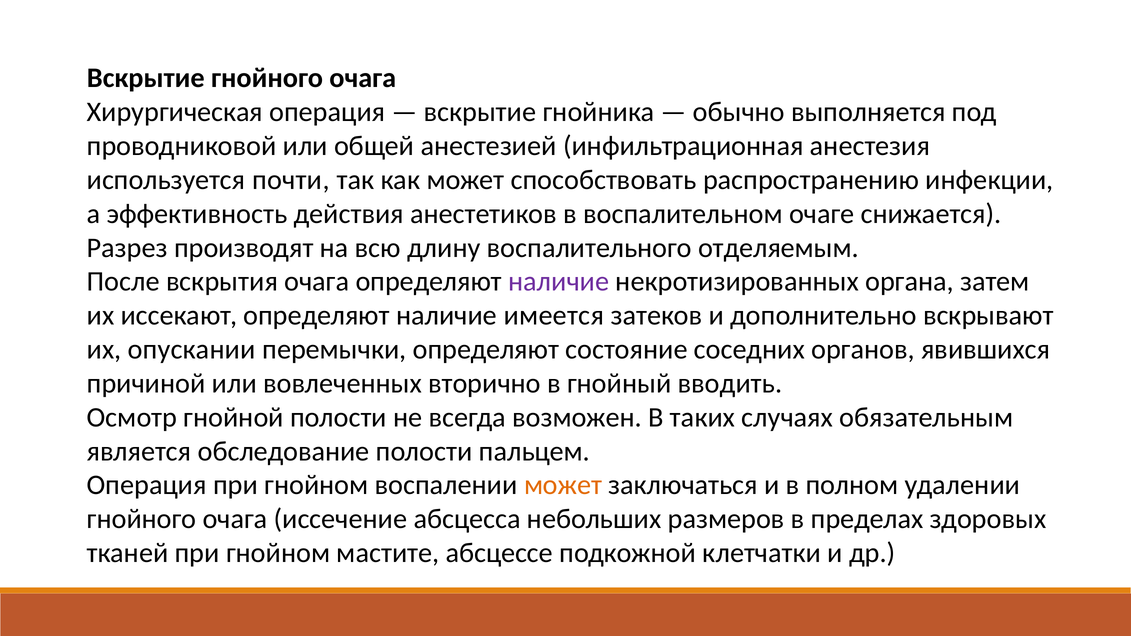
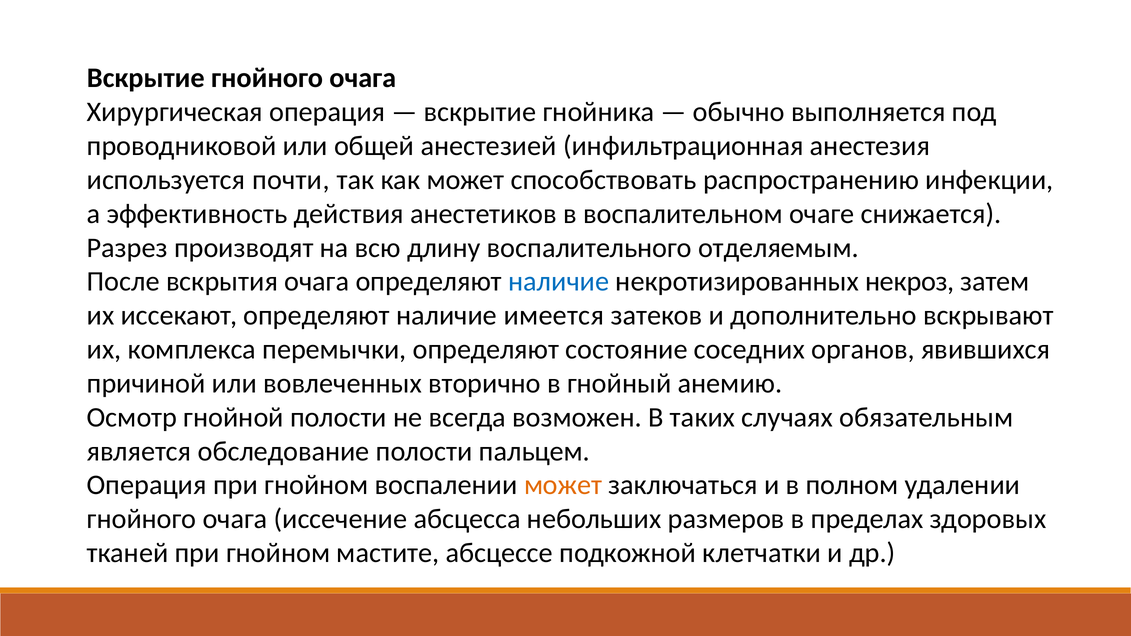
наличие at (559, 282) colour: purple -> blue
органа: органа -> некроз
опускании: опускании -> комплекса
вводить: вводить -> анемию
